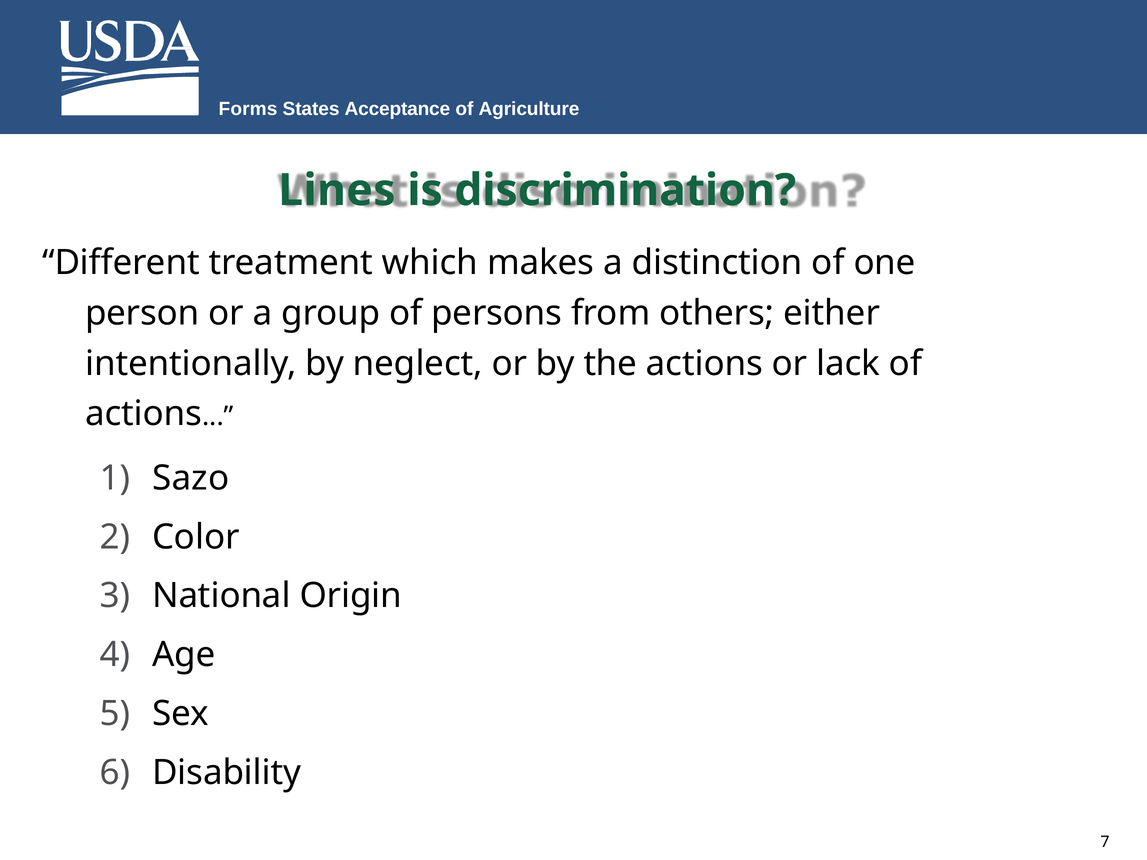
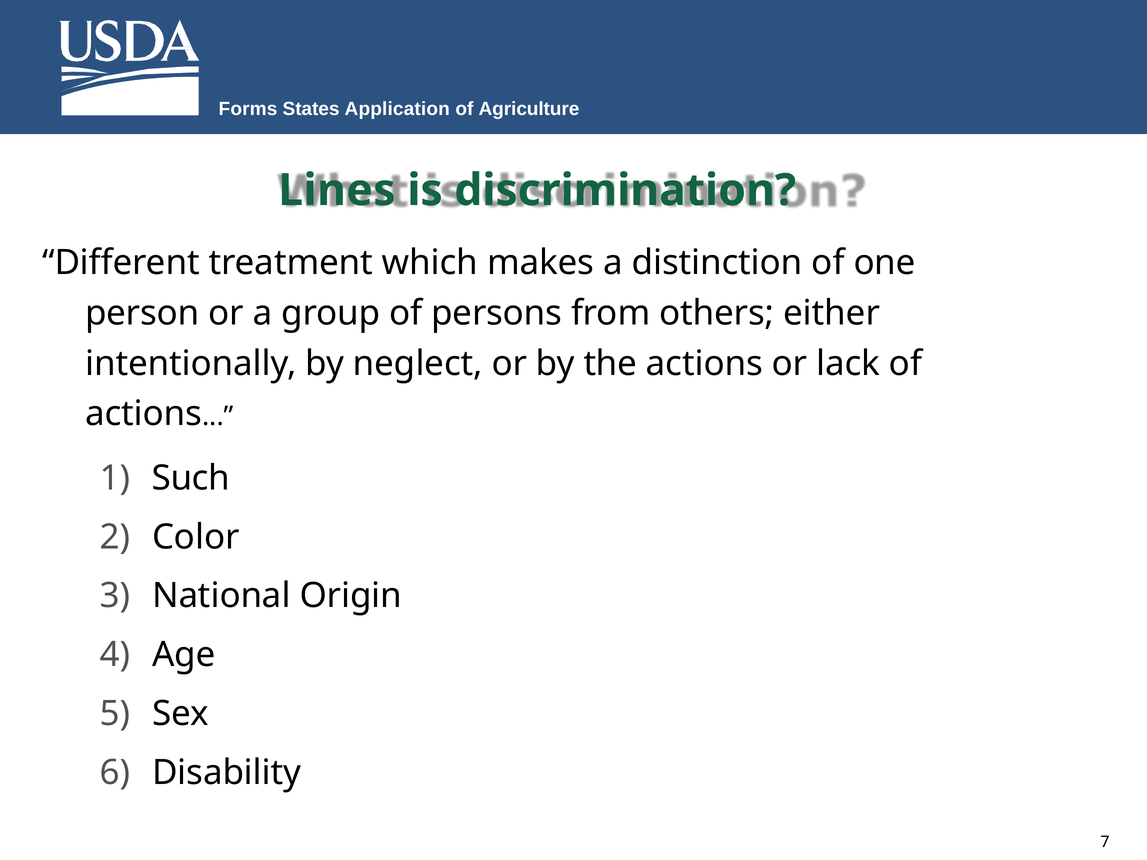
Acceptance: Acceptance -> Application
Sazo: Sazo -> Such
